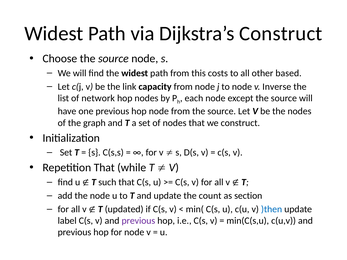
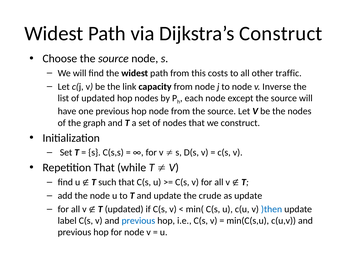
based: based -> traffic
of network: network -> updated
count: count -> crude
as section: section -> update
previous at (138, 221) colour: purple -> blue
